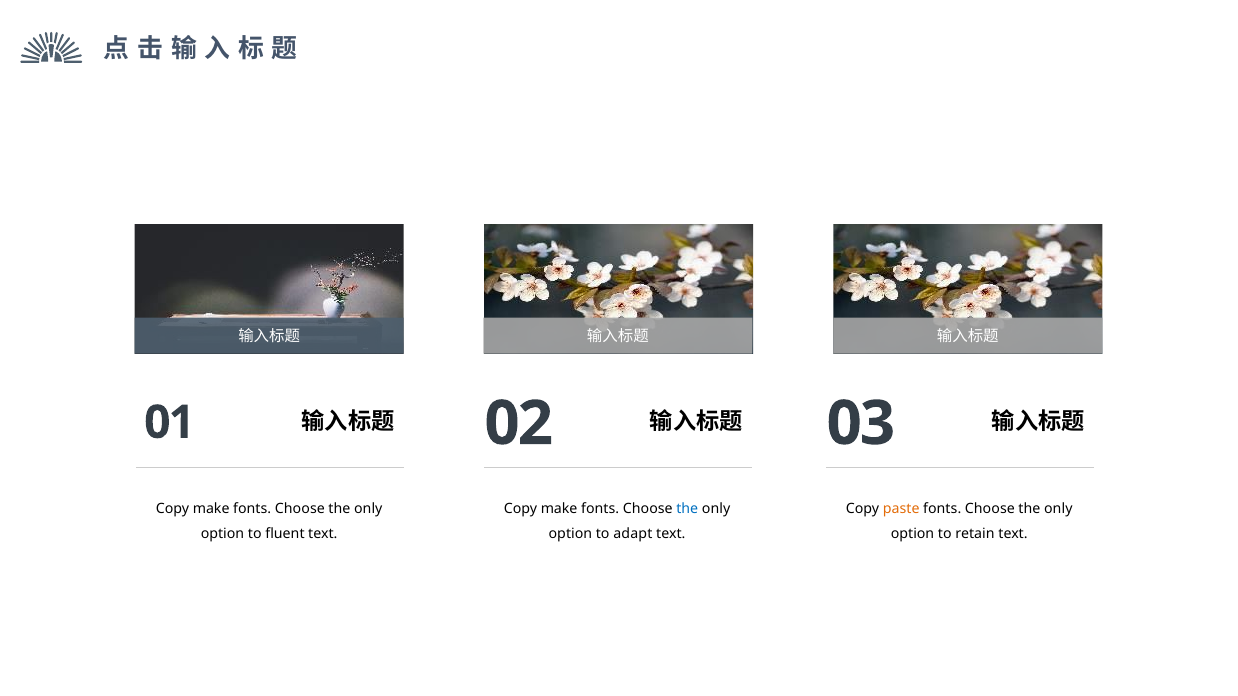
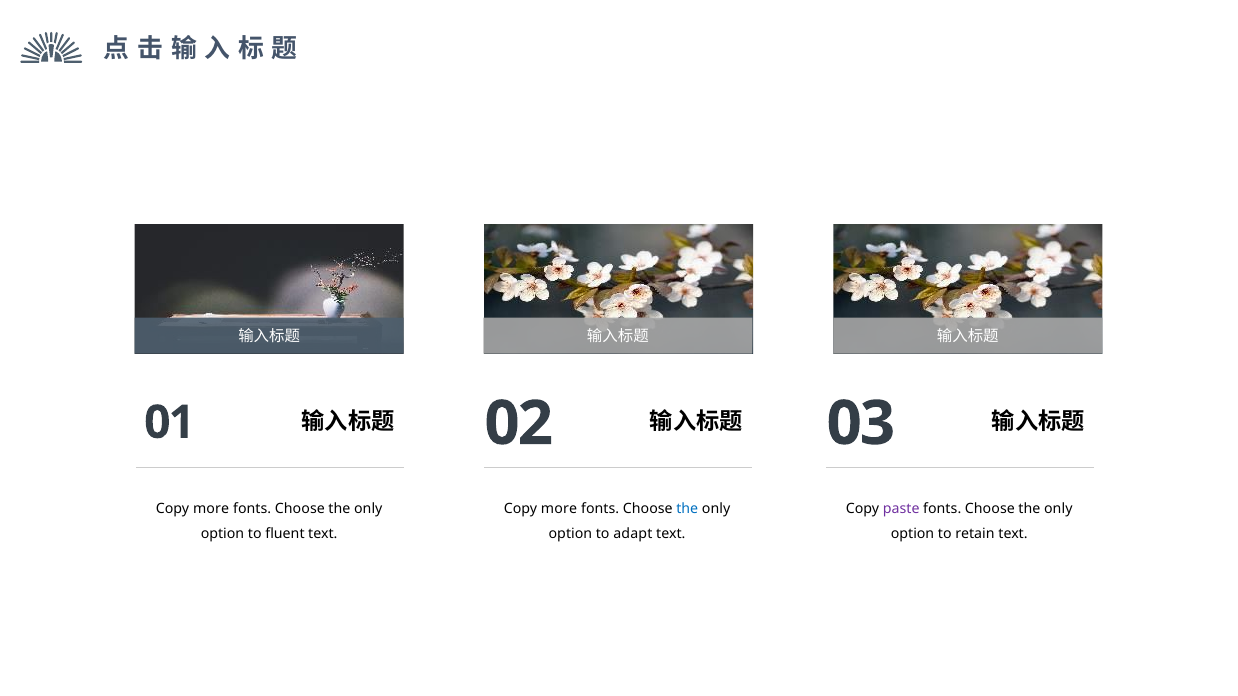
make at (211, 509): make -> more
make at (559, 509): make -> more
paste colour: orange -> purple
